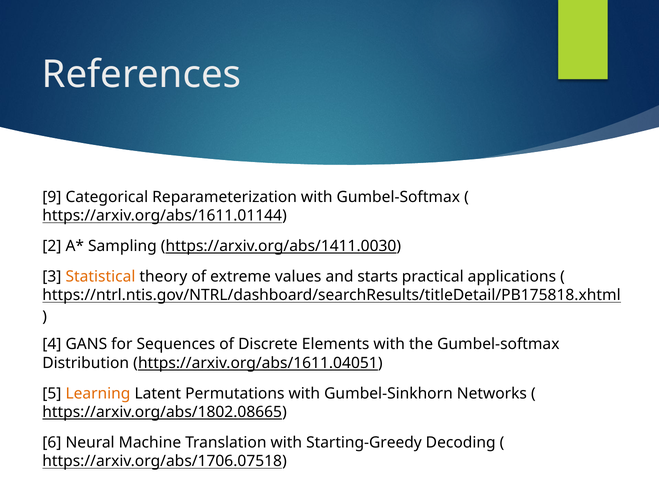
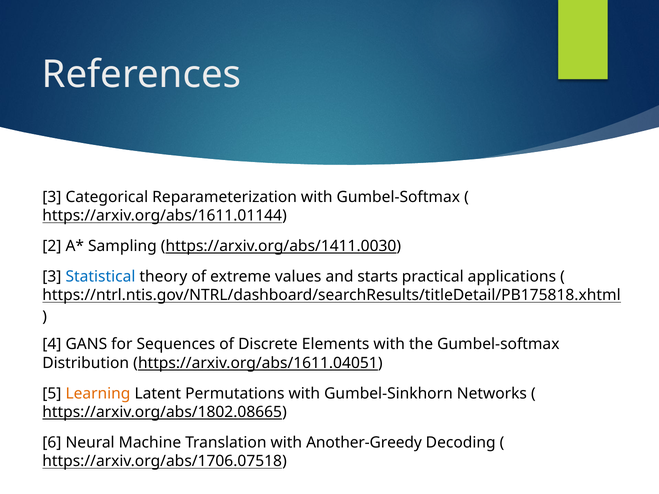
9 at (52, 197): 9 -> 3
Statistical colour: orange -> blue
Starting-Greedy: Starting-Greedy -> Another-Greedy
